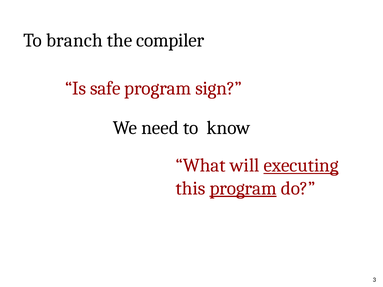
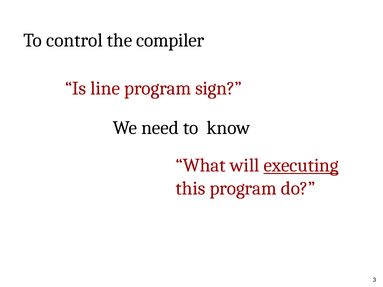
branch: branch -> control
safe: safe -> line
program at (243, 188) underline: present -> none
